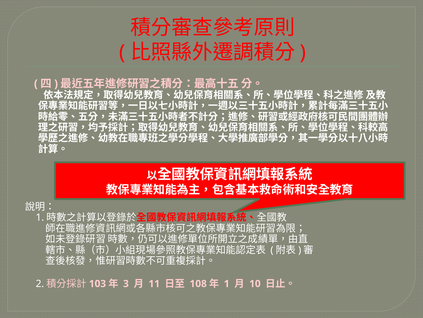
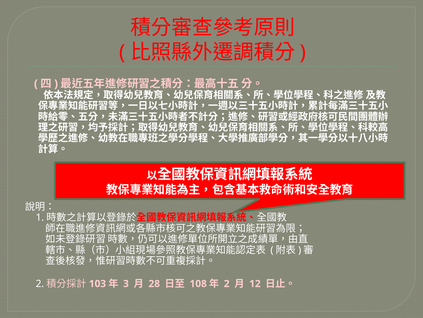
11: 11 -> 28
1: 1 -> 2
10: 10 -> 12
